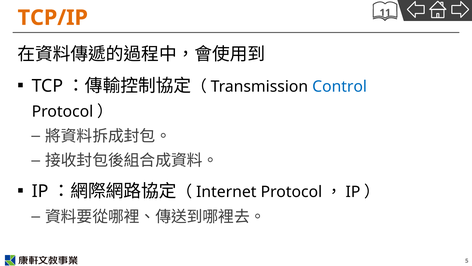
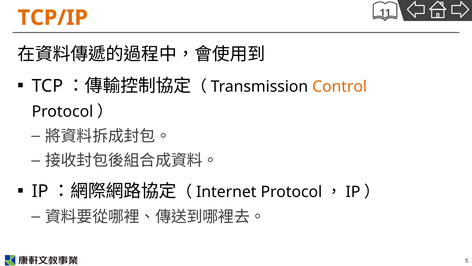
Control colour: blue -> orange
